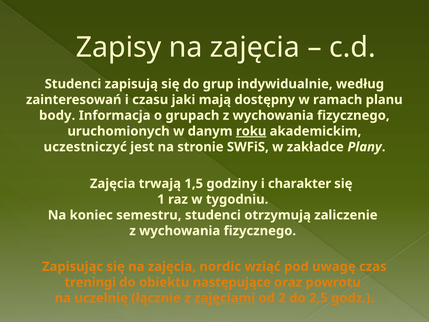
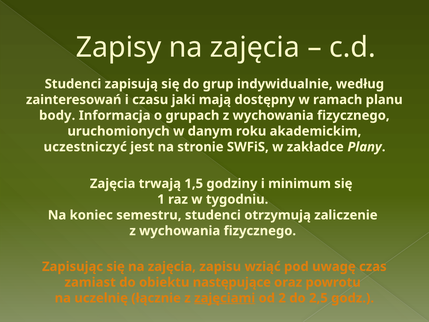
roku underline: present -> none
charakter: charakter -> minimum
nordic: nordic -> zapisu
treningi: treningi -> zamiast
